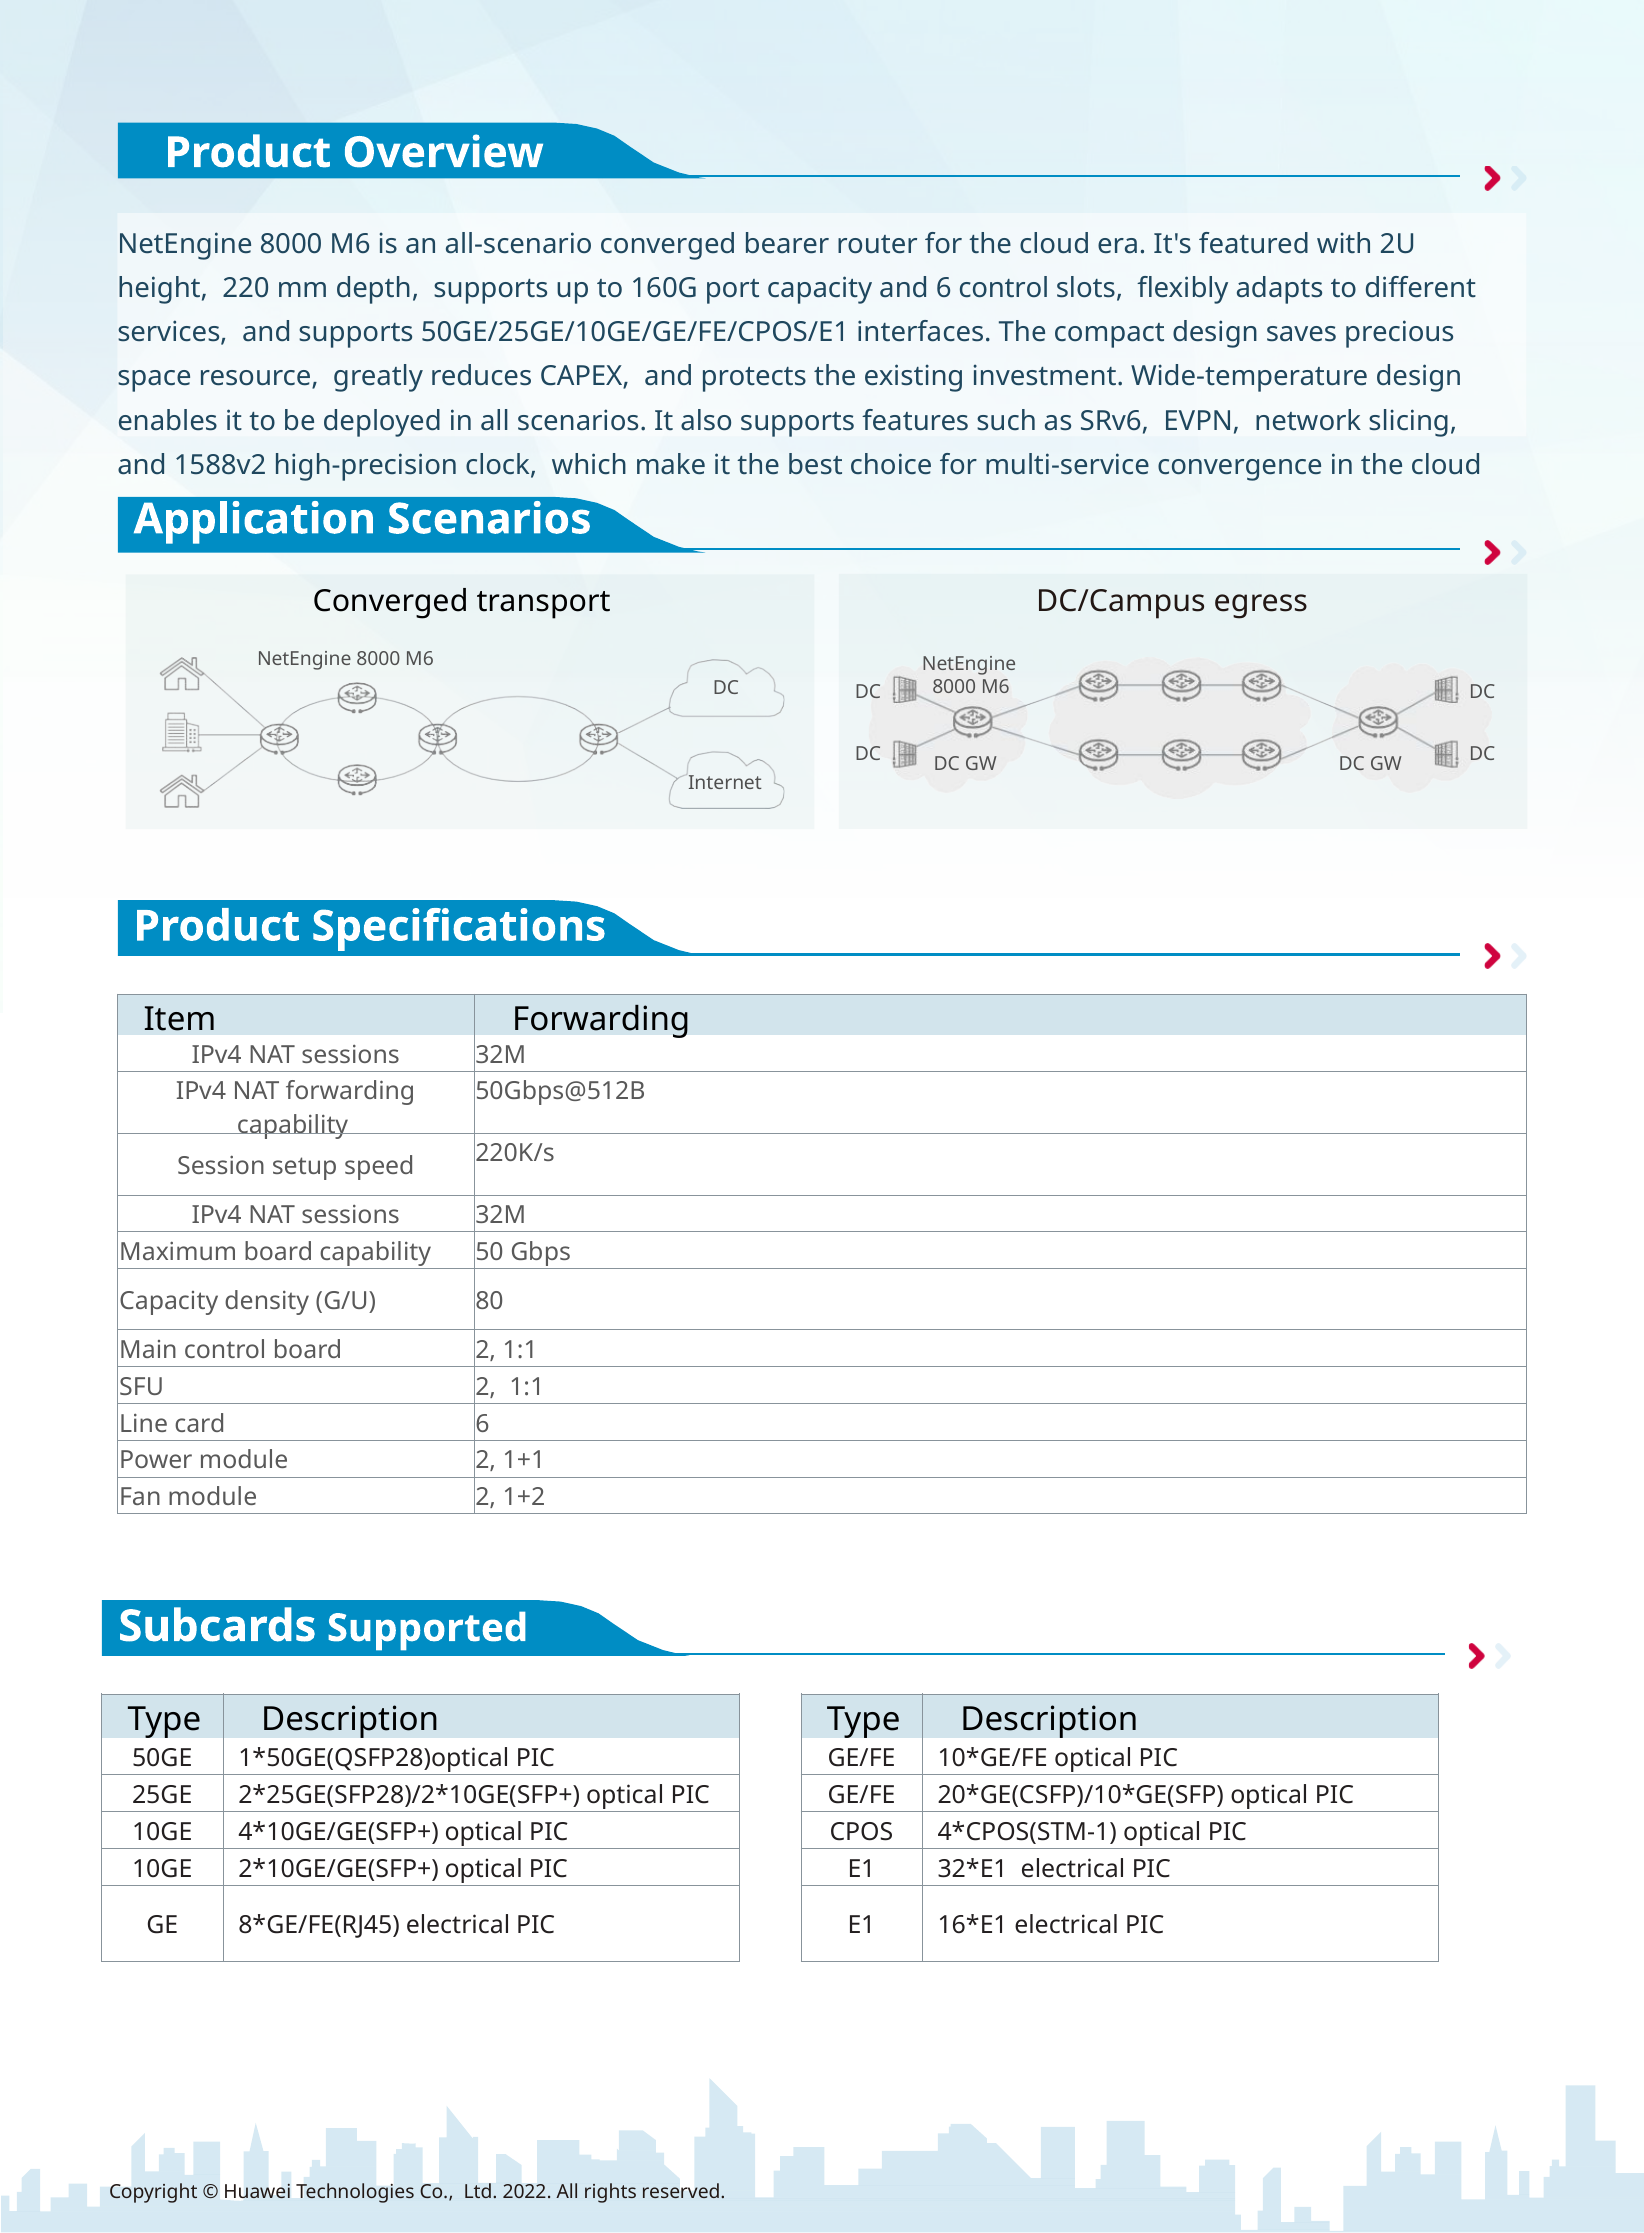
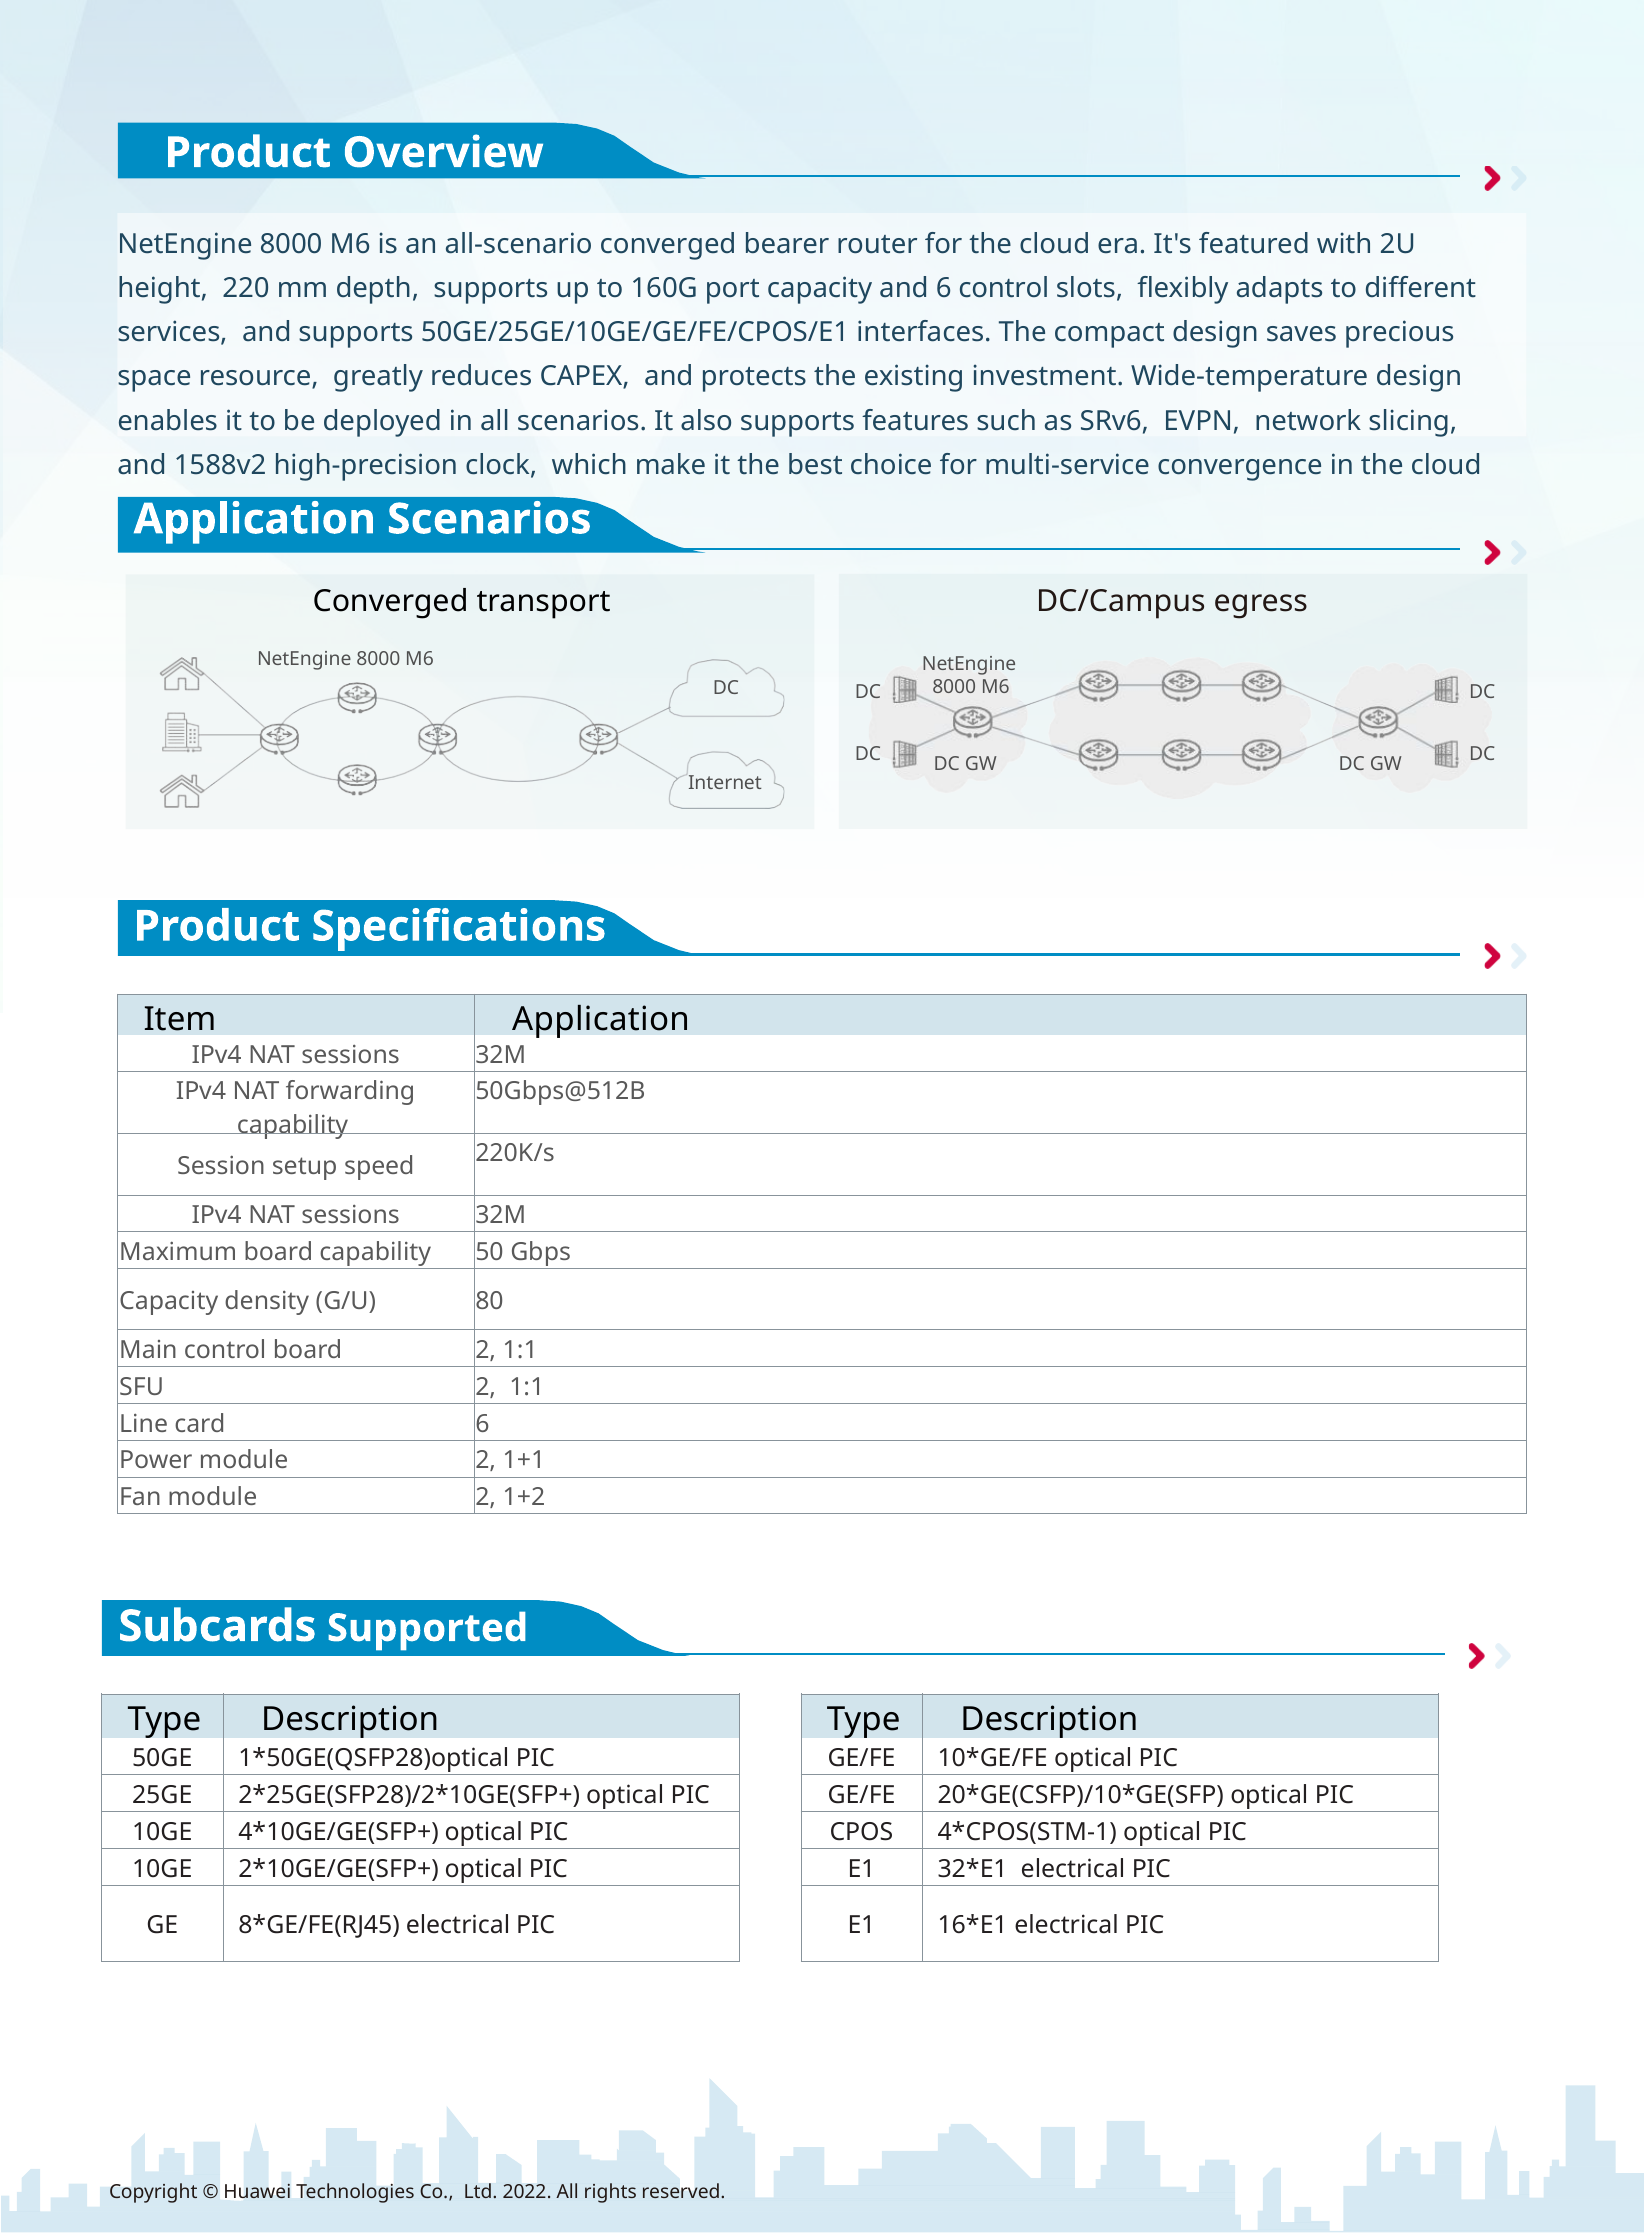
Item Forwarding: Forwarding -> Application
